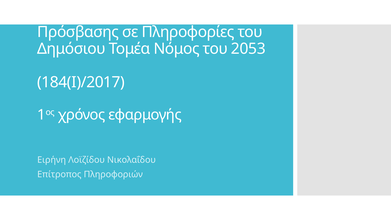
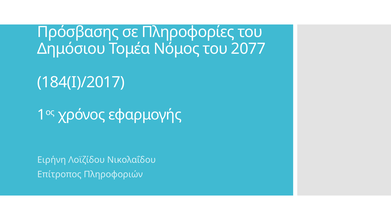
2053: 2053 -> 2077
